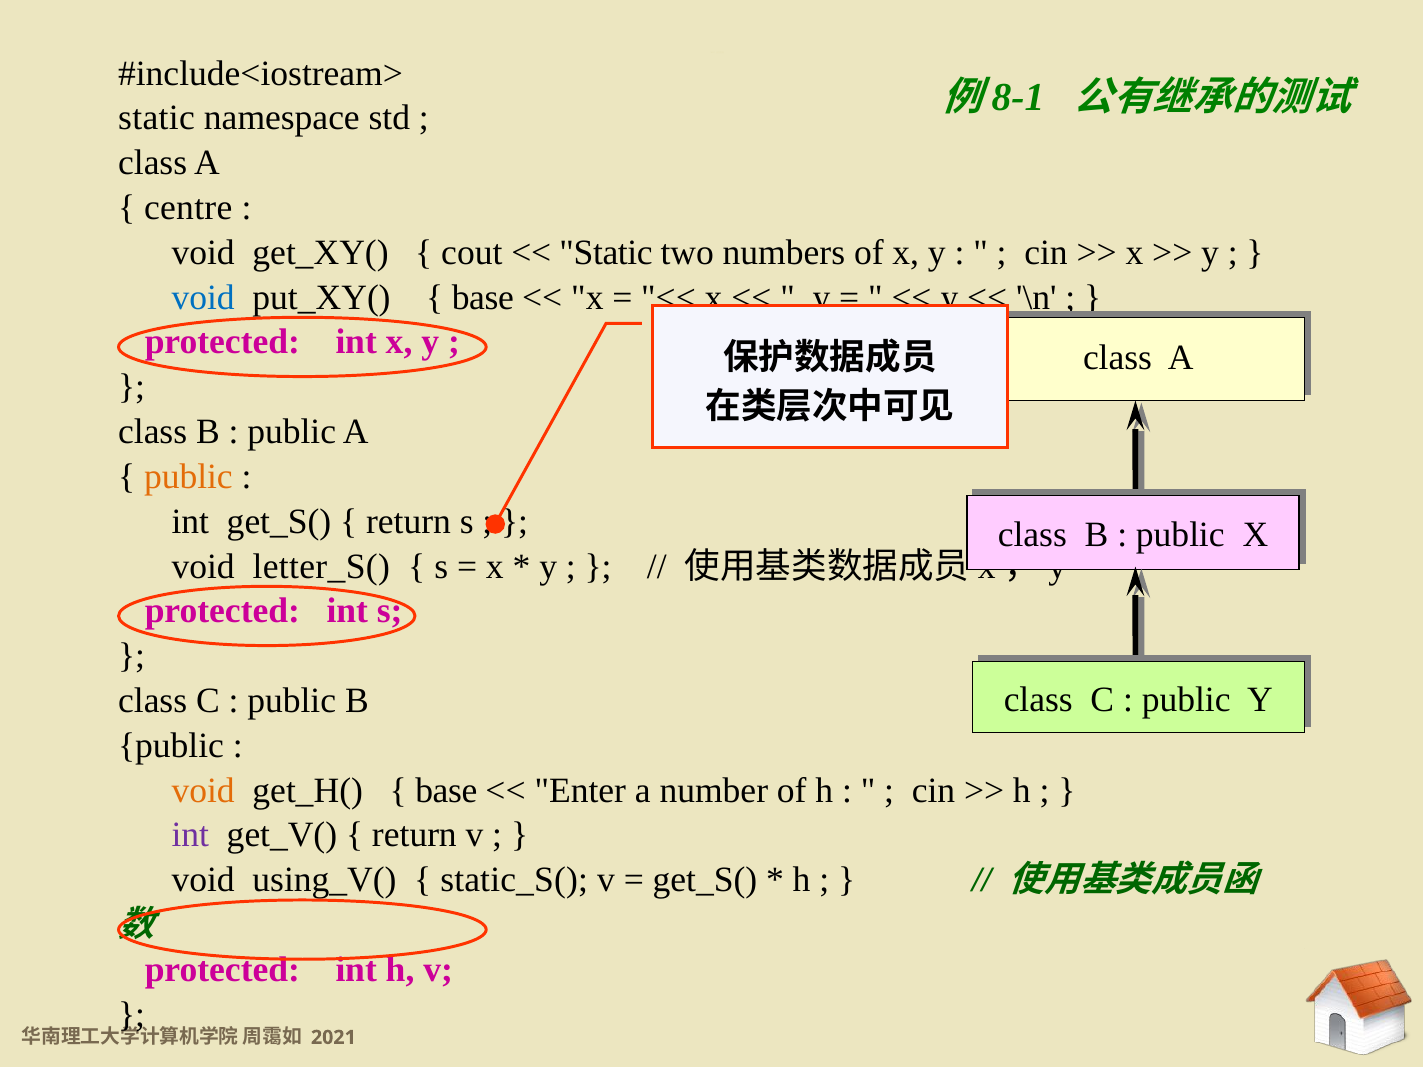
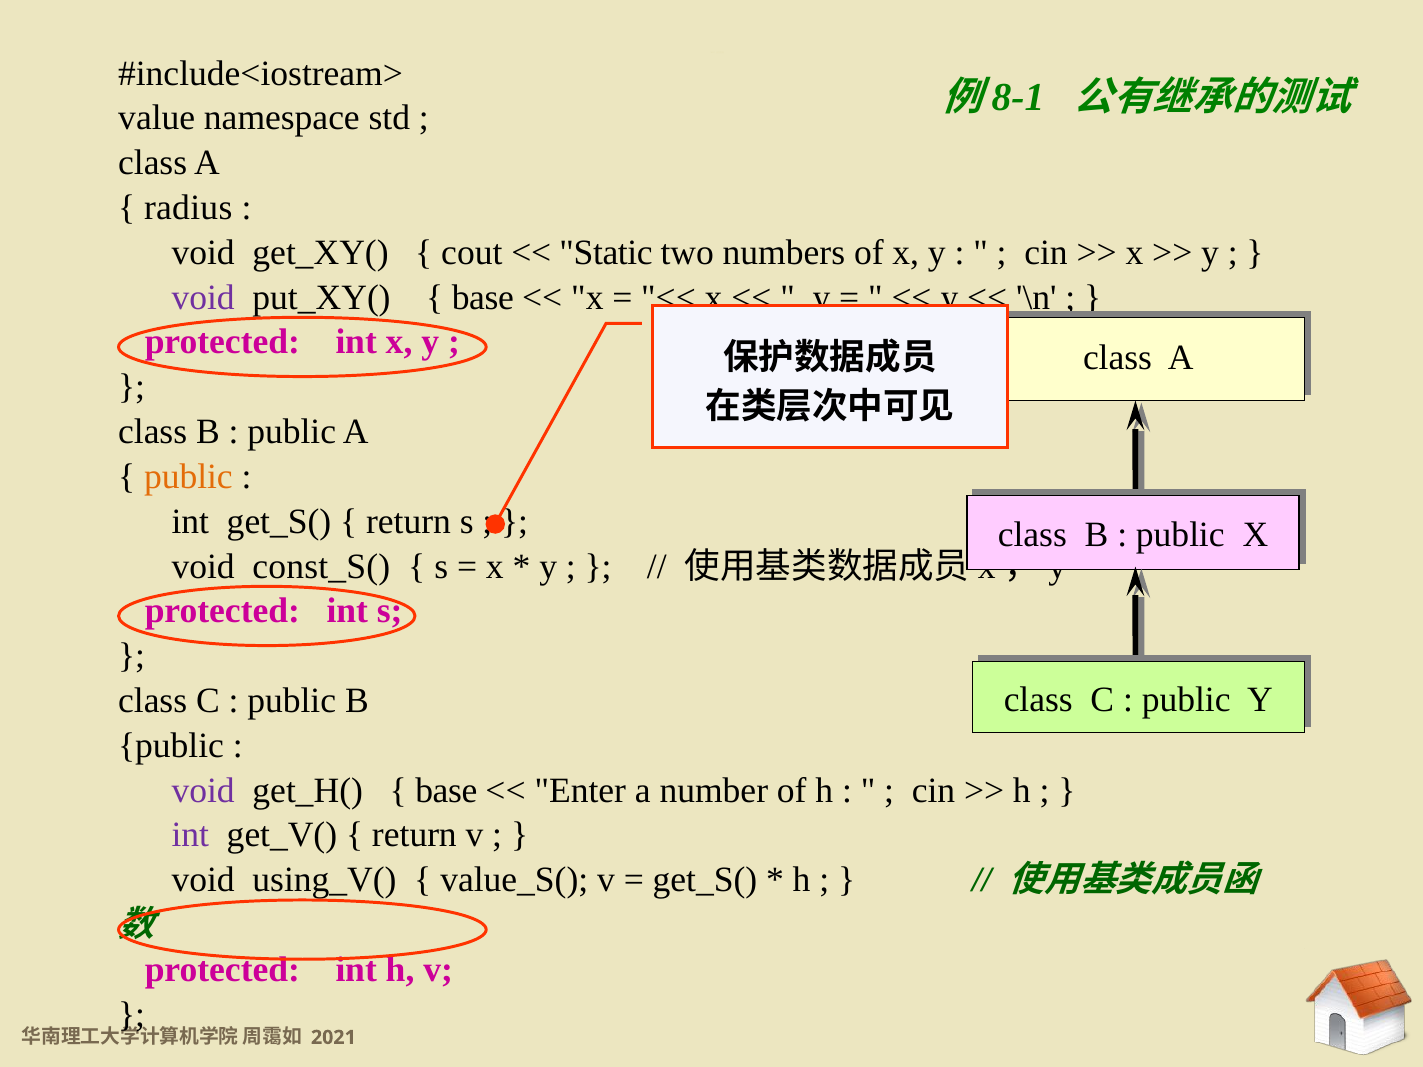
static at (157, 118): static -> value
centre: centre -> radius
void at (203, 298) colour: blue -> purple
letter_S(: letter_S( -> const_S(
void at (203, 791) colour: orange -> purple
static_S(: static_S( -> value_S(
